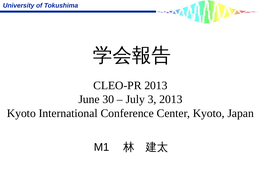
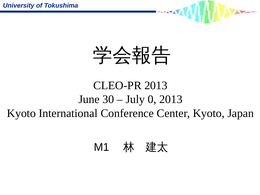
3: 3 -> 0
